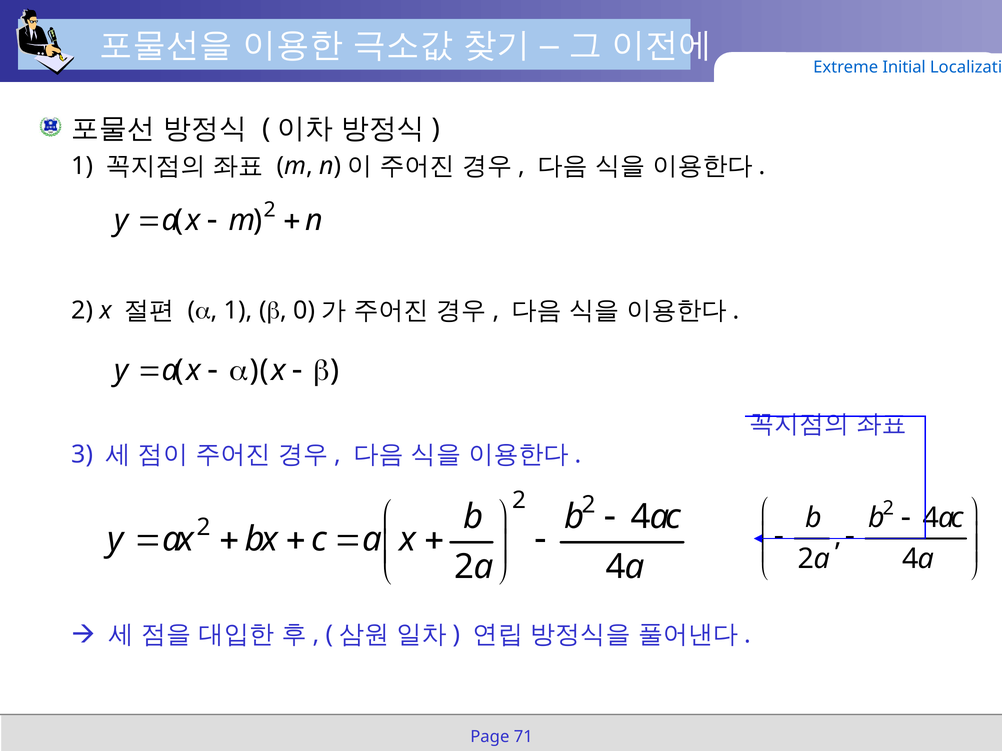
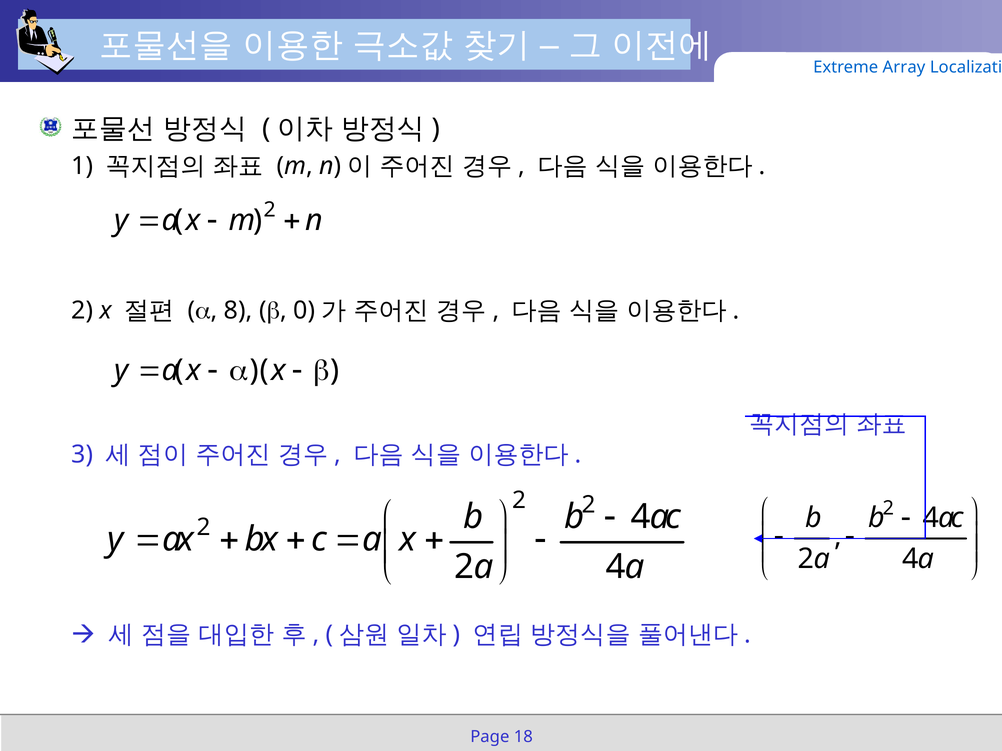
Initial: Initial -> Array
1 at (238, 310): 1 -> 8
71: 71 -> 18
